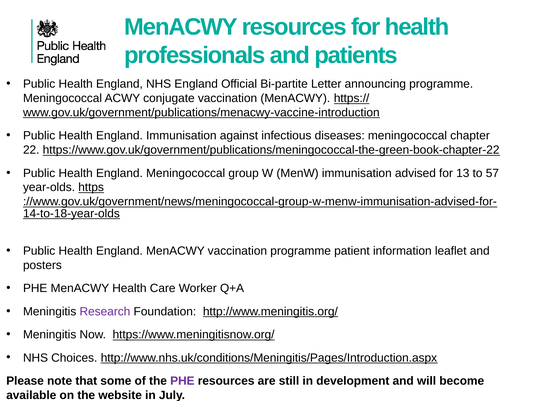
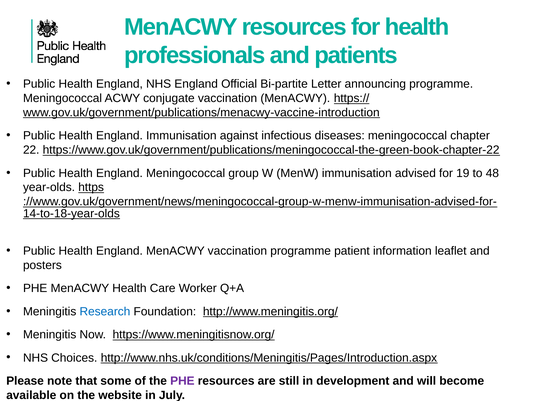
13: 13 -> 19
57: 57 -> 48
Research colour: purple -> blue
